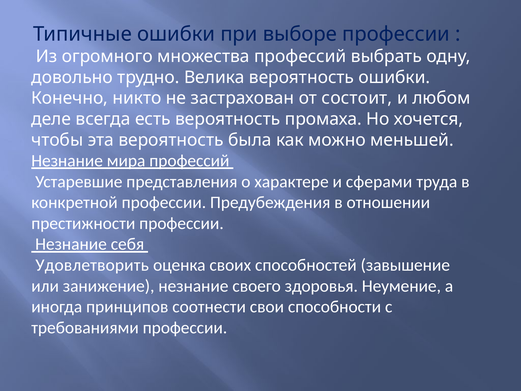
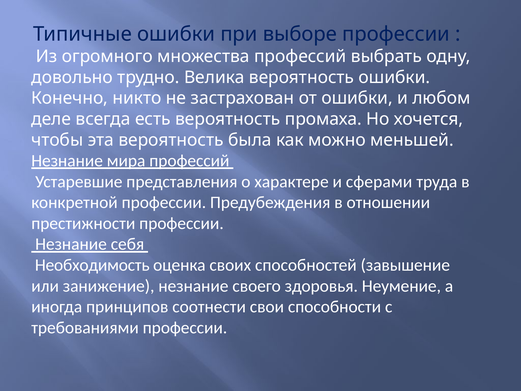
от состоит: состоит -> ошибки
Удовлетворить: Удовлетворить -> Необходимость
